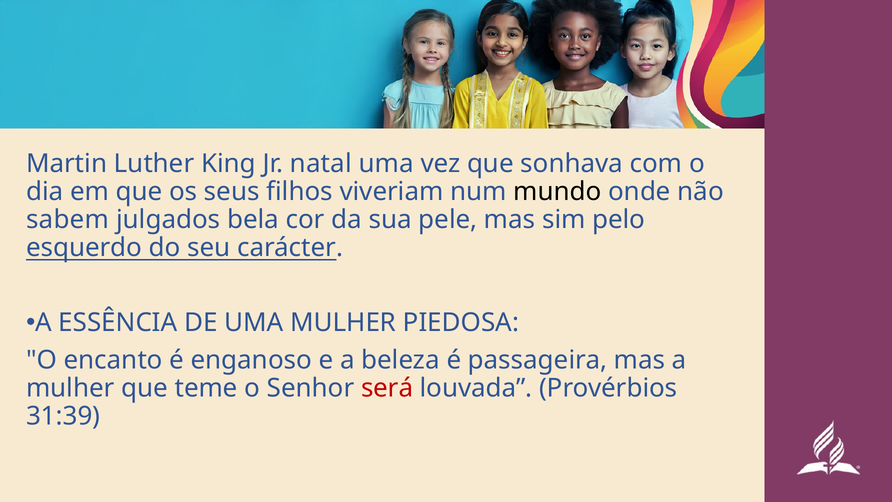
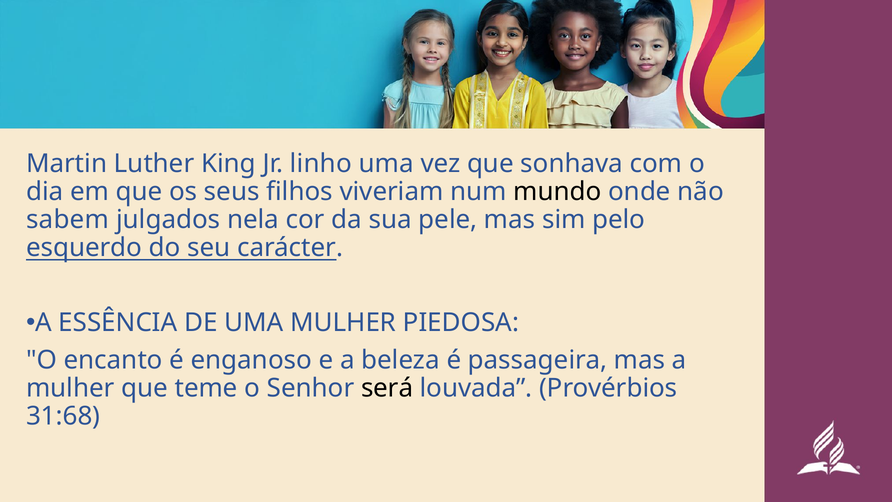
natal: natal -> linho
bela: bela -> nela
será colour: red -> black
31:39: 31:39 -> 31:68
